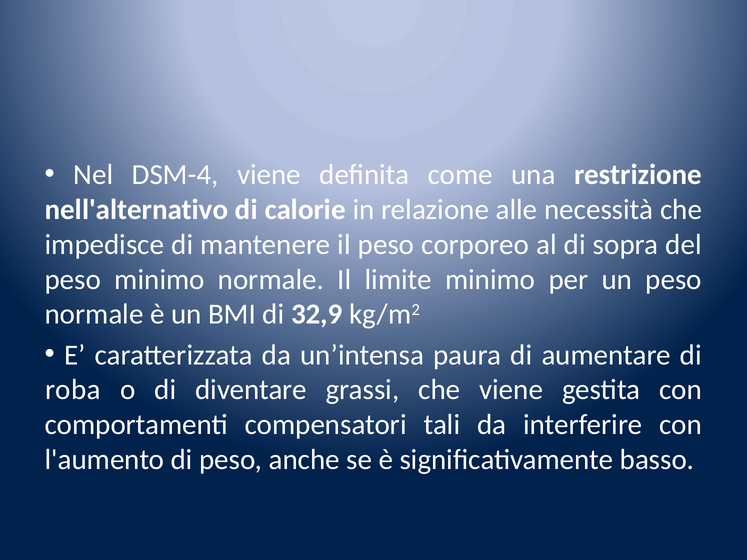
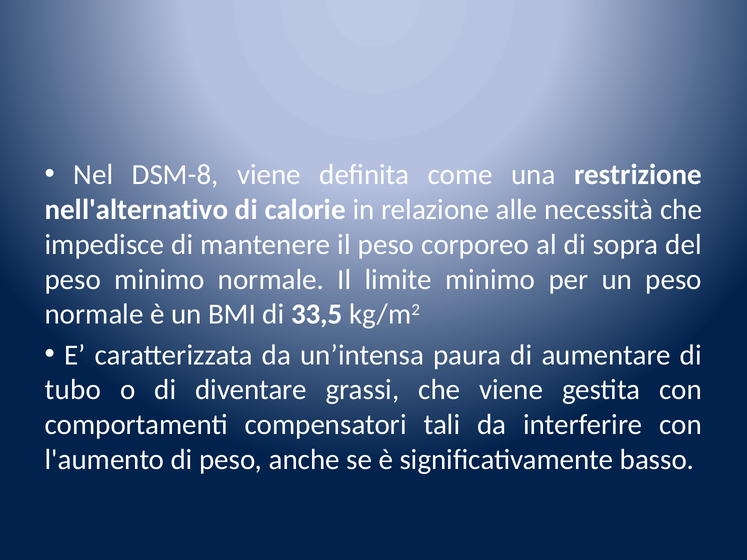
DSM-4: DSM-4 -> DSM-8
32,9: 32,9 -> 33,5
roba: roba -> tubo
